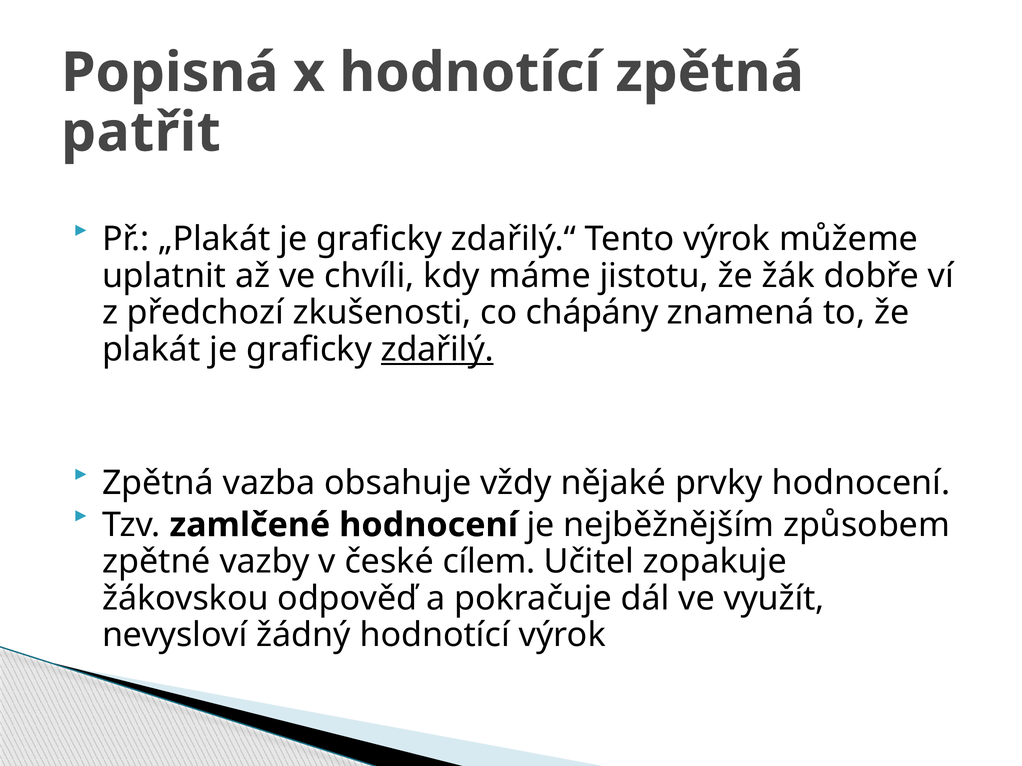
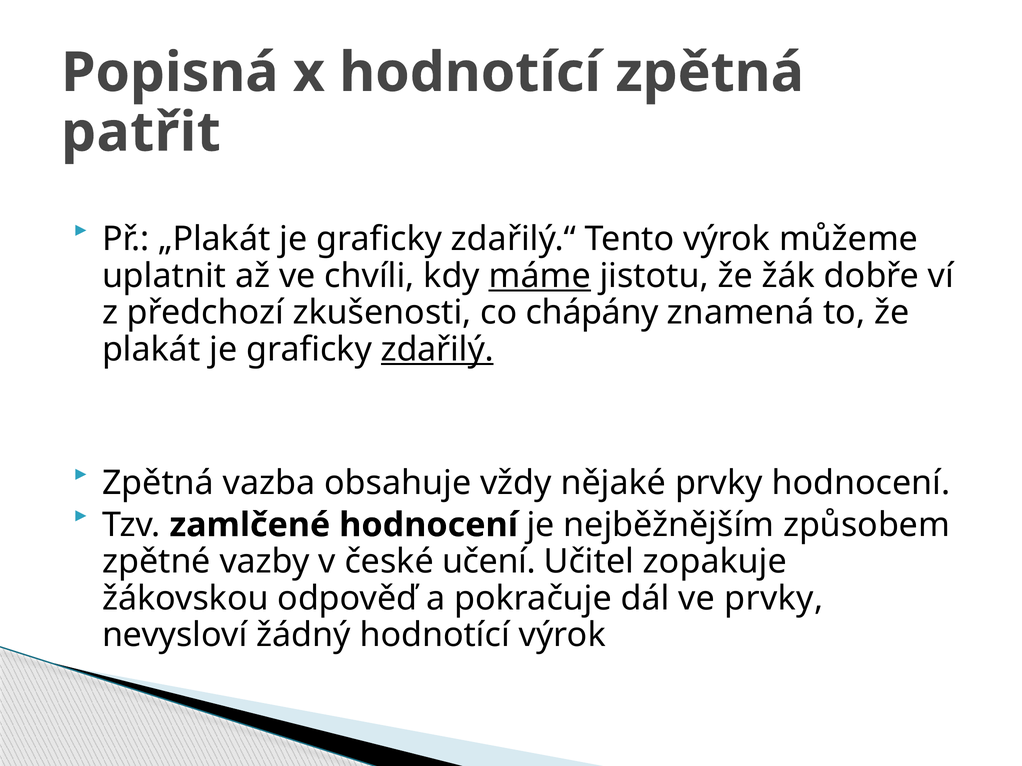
máme underline: none -> present
cílem: cílem -> učení
ve využít: využít -> prvky
